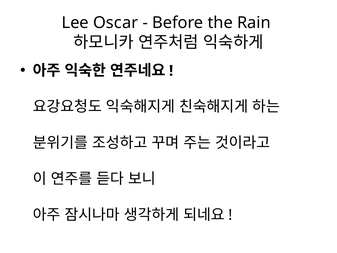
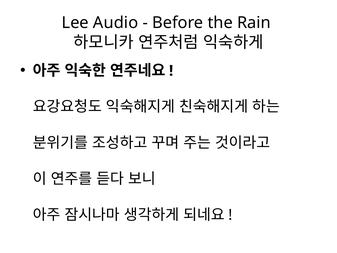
Oscar: Oscar -> Audio
